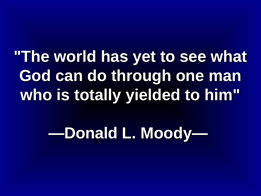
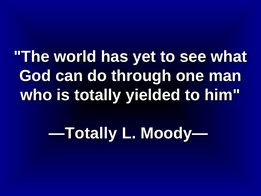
—Donald: —Donald -> —Totally
